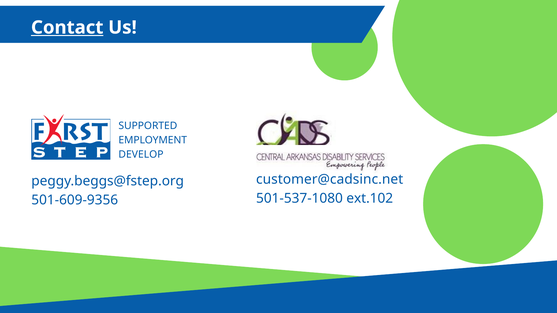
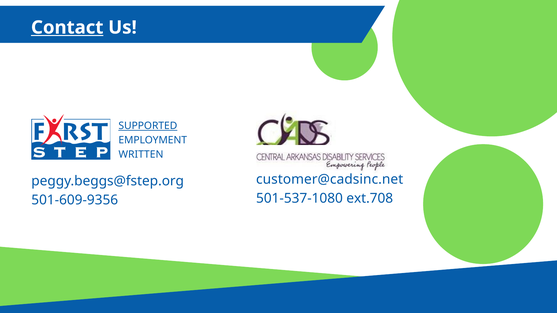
SUPPORTED underline: none -> present
DEVELOP: DEVELOP -> WRITTEN
ext.102: ext.102 -> ext.708
